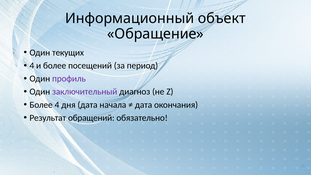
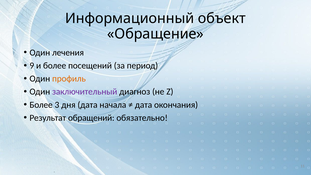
текущих: текущих -> лечения
4 at (32, 66): 4 -> 9
профиль colour: purple -> orange
Более 4: 4 -> 3
